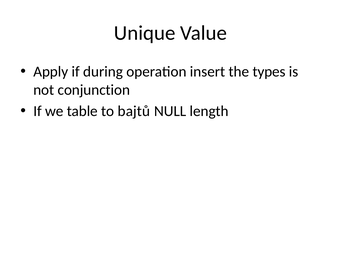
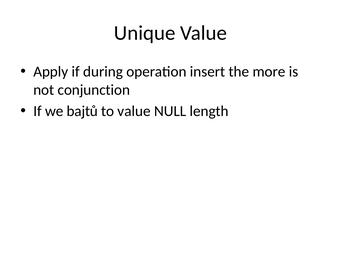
types: types -> more
table: table -> bajtů
to bajtů: bajtů -> value
